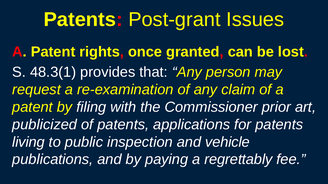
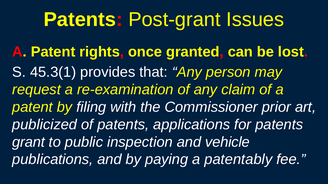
48.3(1: 48.3(1 -> 45.3(1
living: living -> grant
regrettably: regrettably -> patentably
